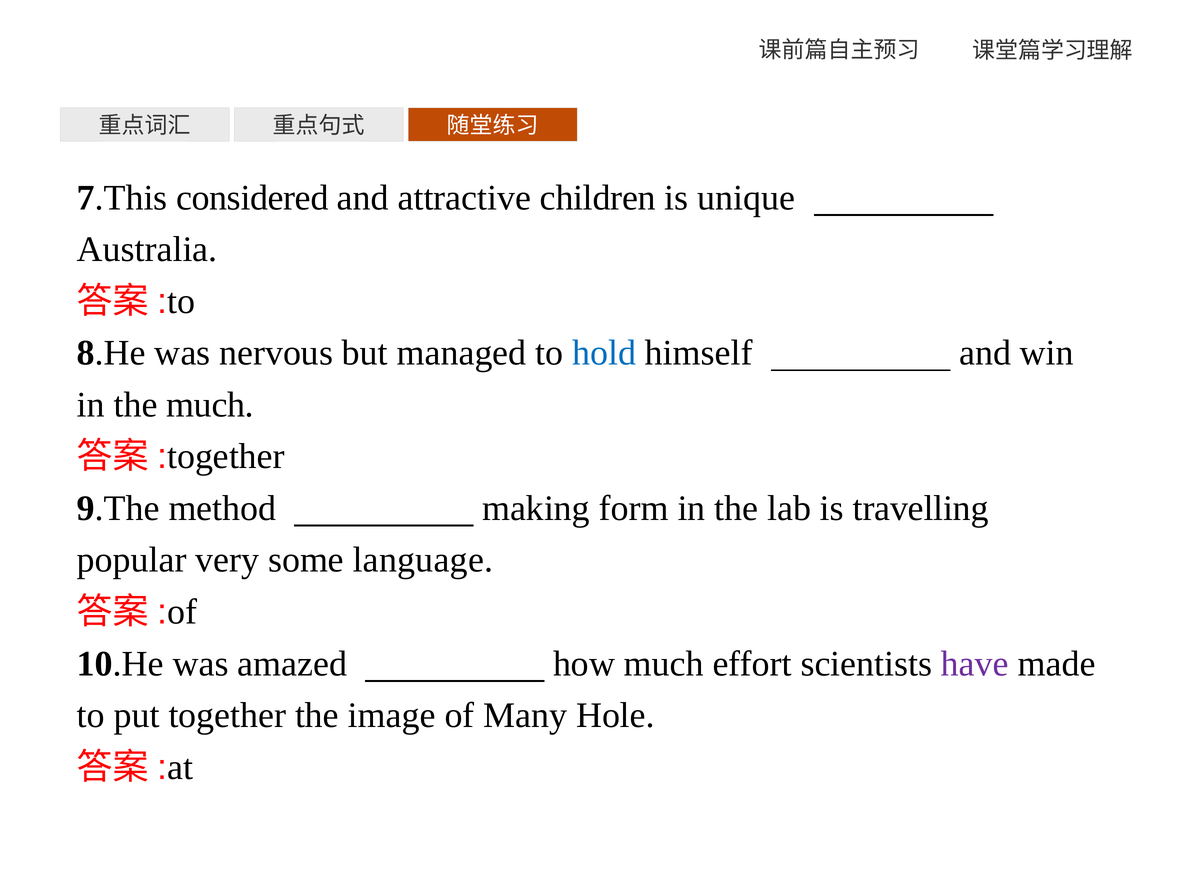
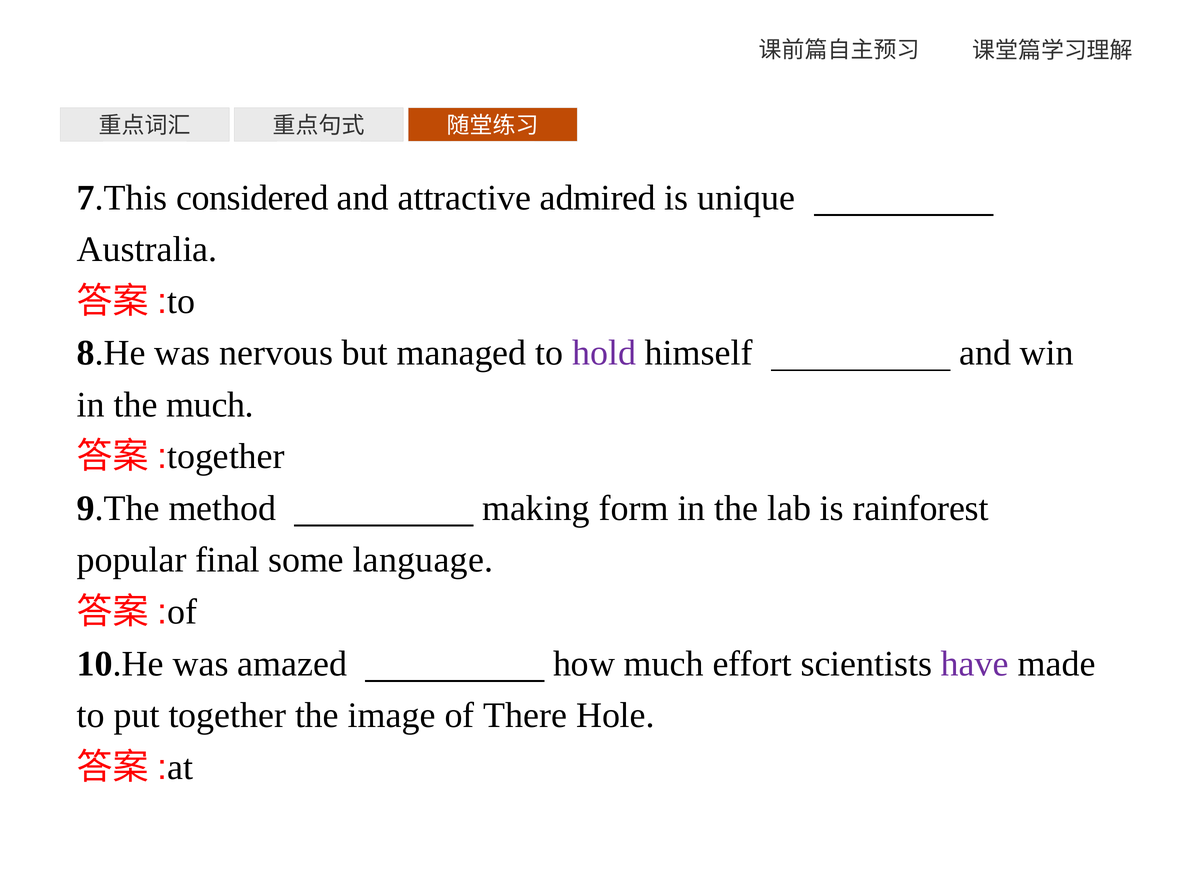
children: children -> admired
hold colour: blue -> purple
travelling: travelling -> rainforest
very: very -> final
Many: Many -> There
